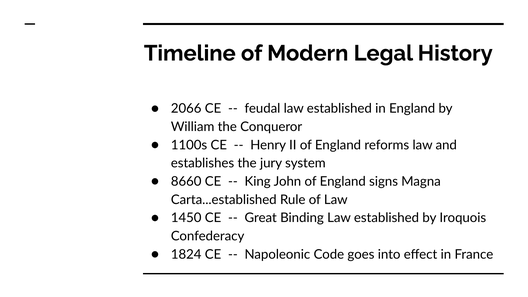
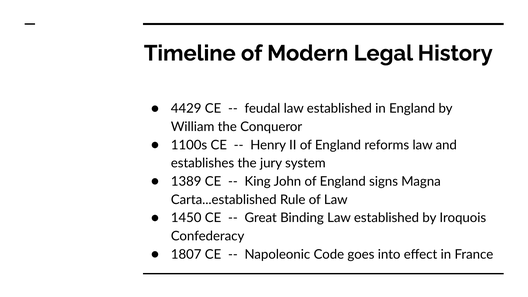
2066: 2066 -> 4429
8660: 8660 -> 1389
1824: 1824 -> 1807
